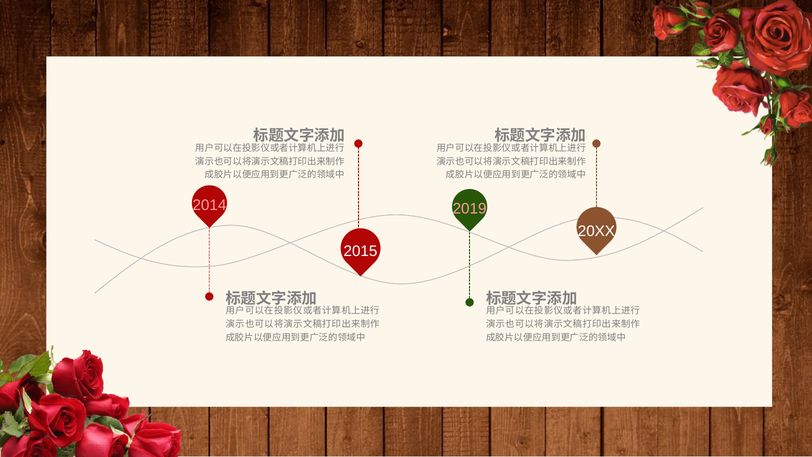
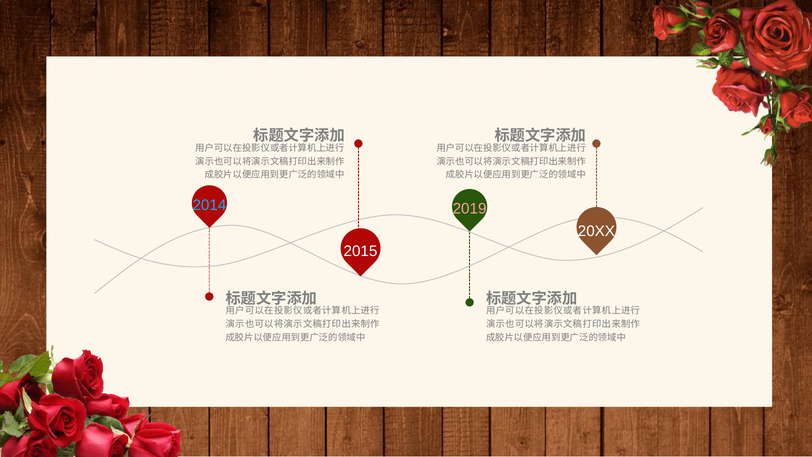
2014 colour: pink -> light blue
